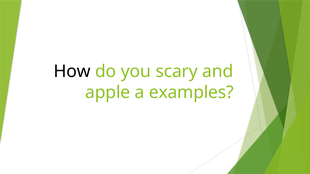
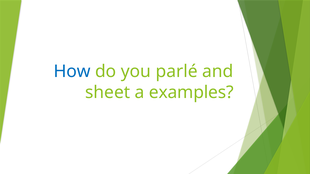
How colour: black -> blue
scary: scary -> parlé
apple: apple -> sheet
